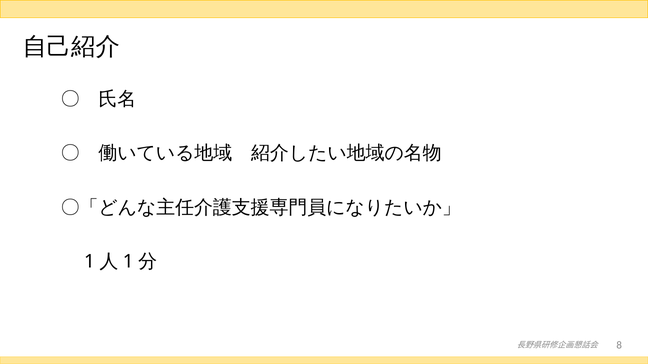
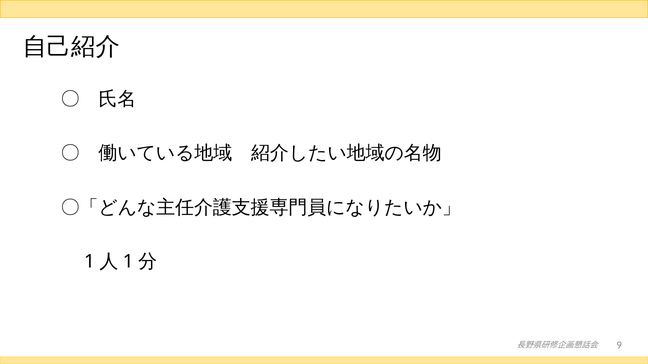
8: 8 -> 9
